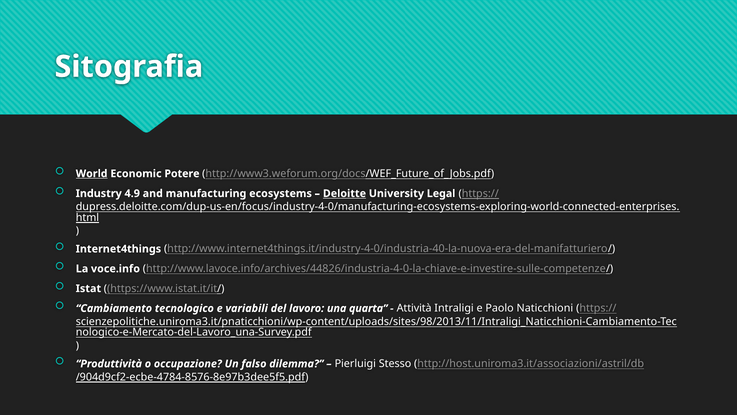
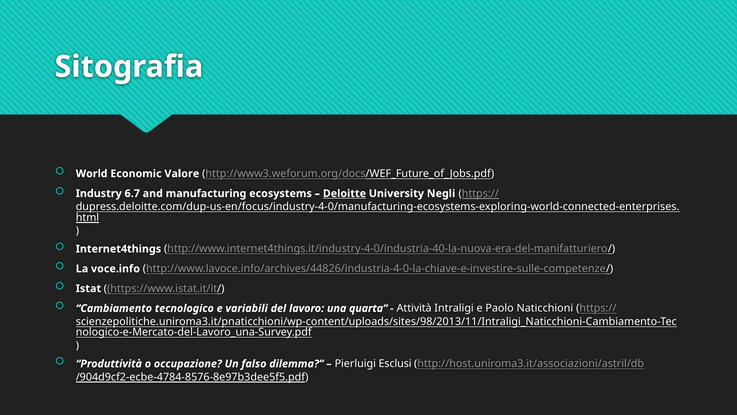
World underline: present -> none
Potere: Potere -> Valore
4.9: 4.9 -> 6.7
Legal: Legal -> Negli
Stesso: Stesso -> Esclusi
